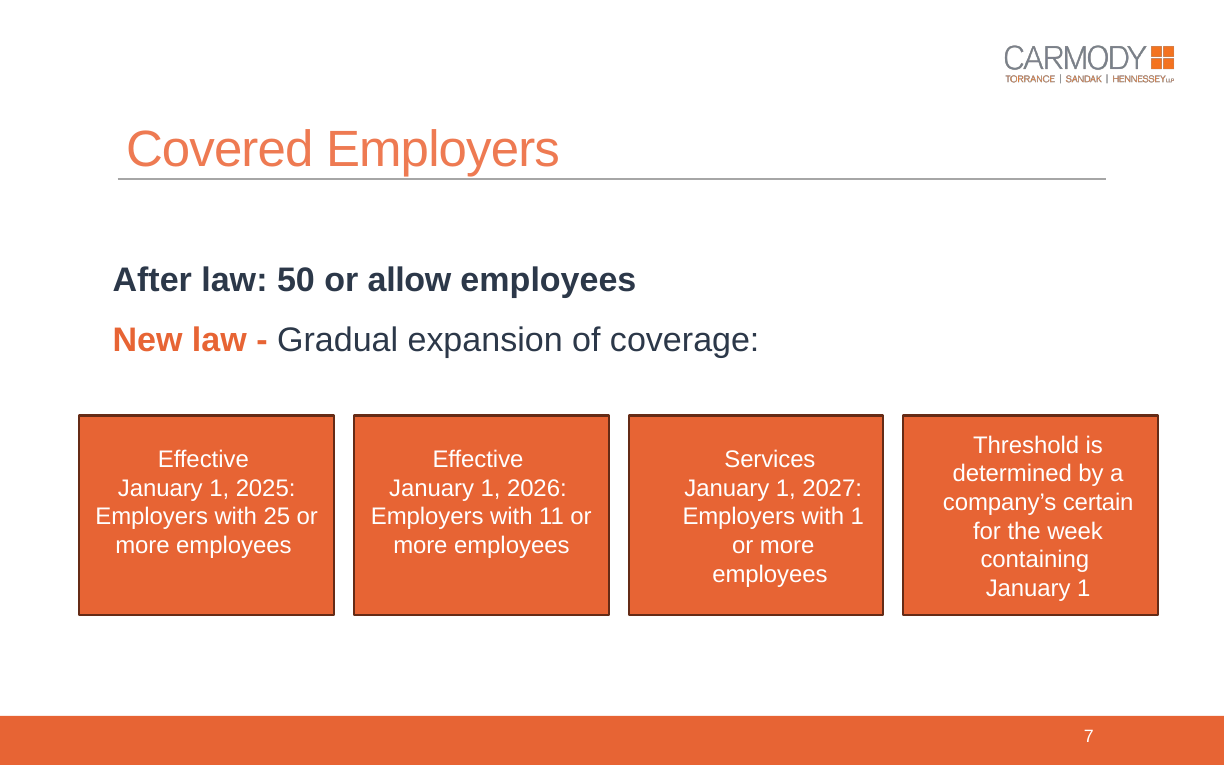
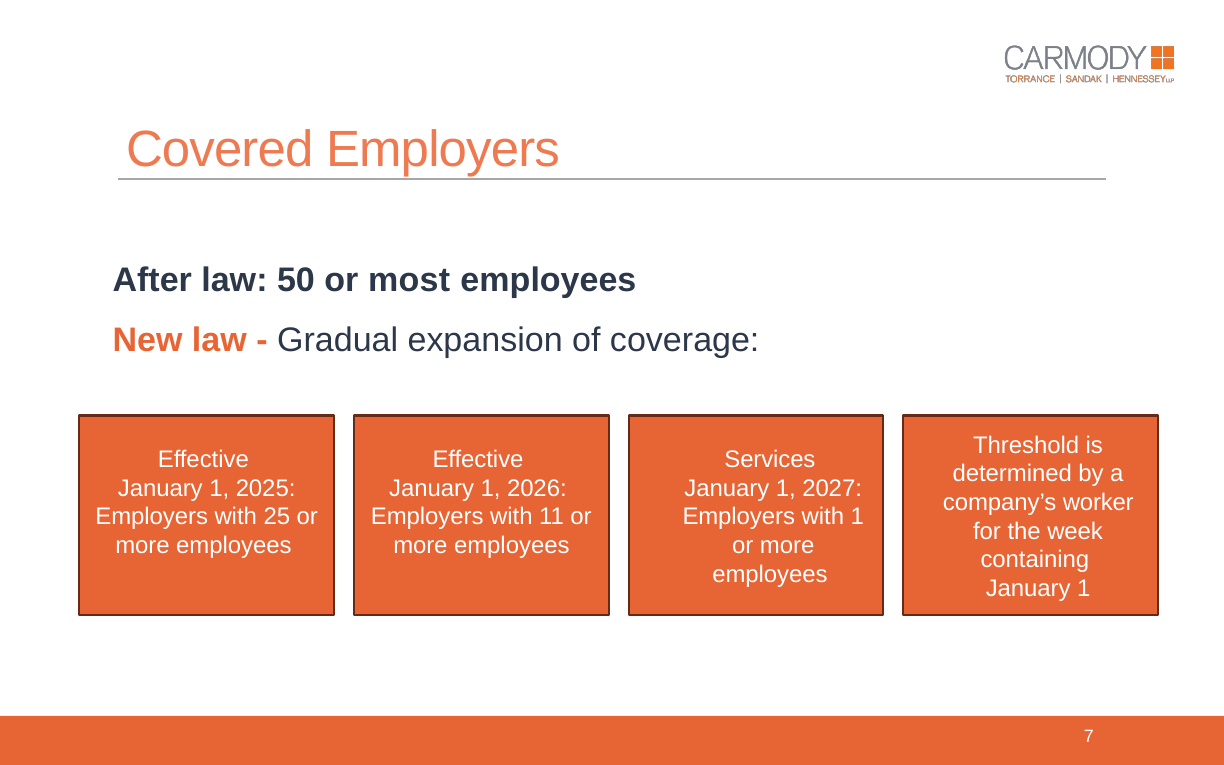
allow: allow -> most
certain: certain -> worker
